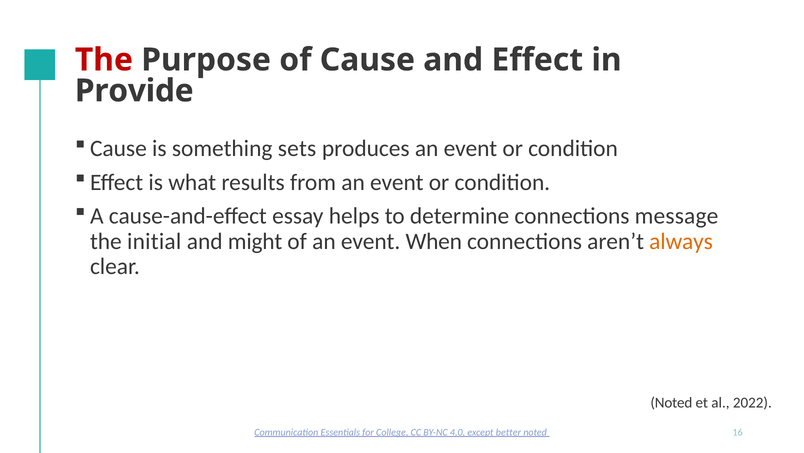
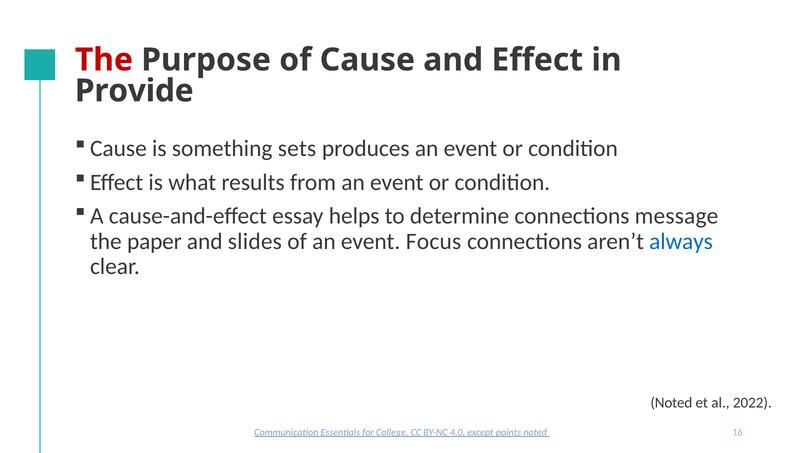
initial: initial -> paper
might: might -> slides
When: When -> Focus
always colour: orange -> blue
better: better -> points
